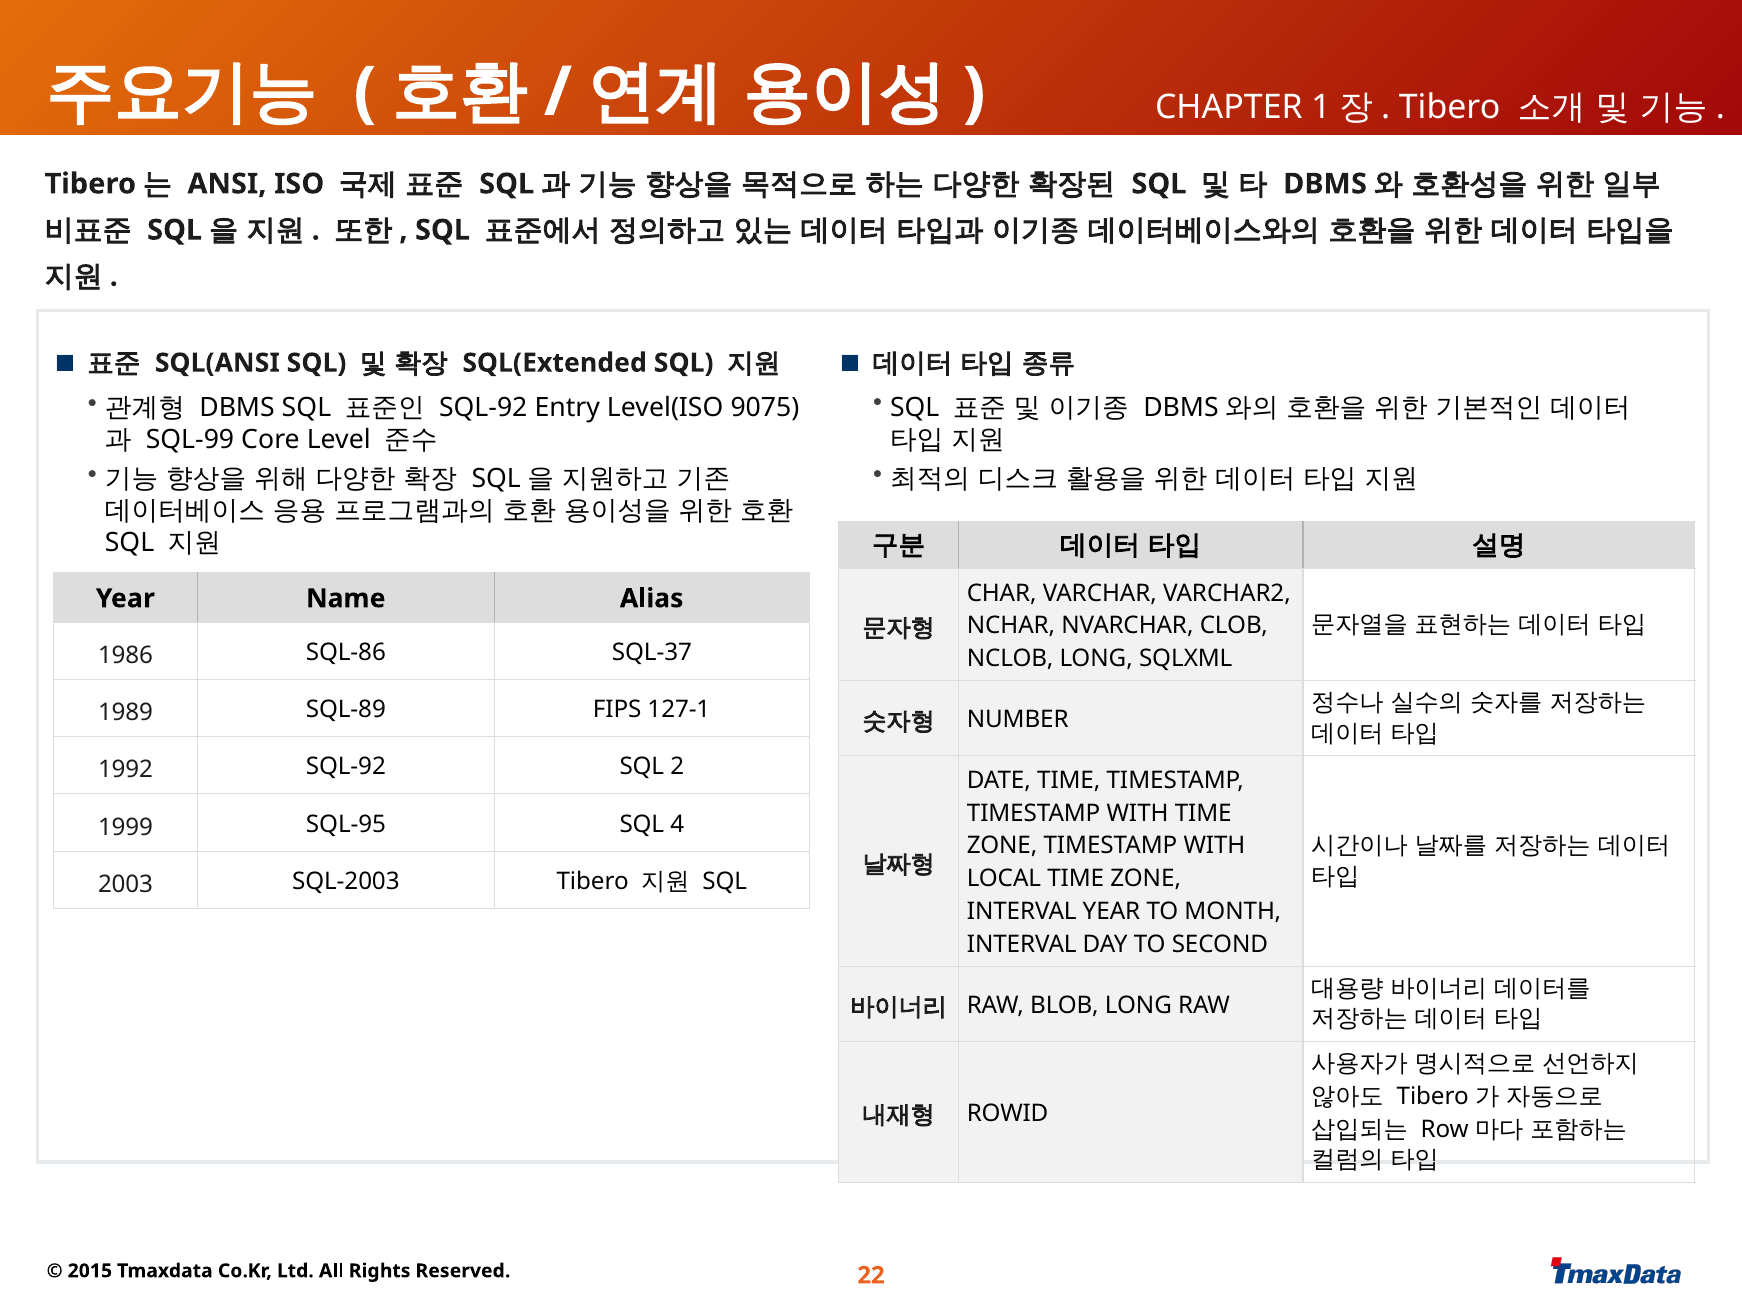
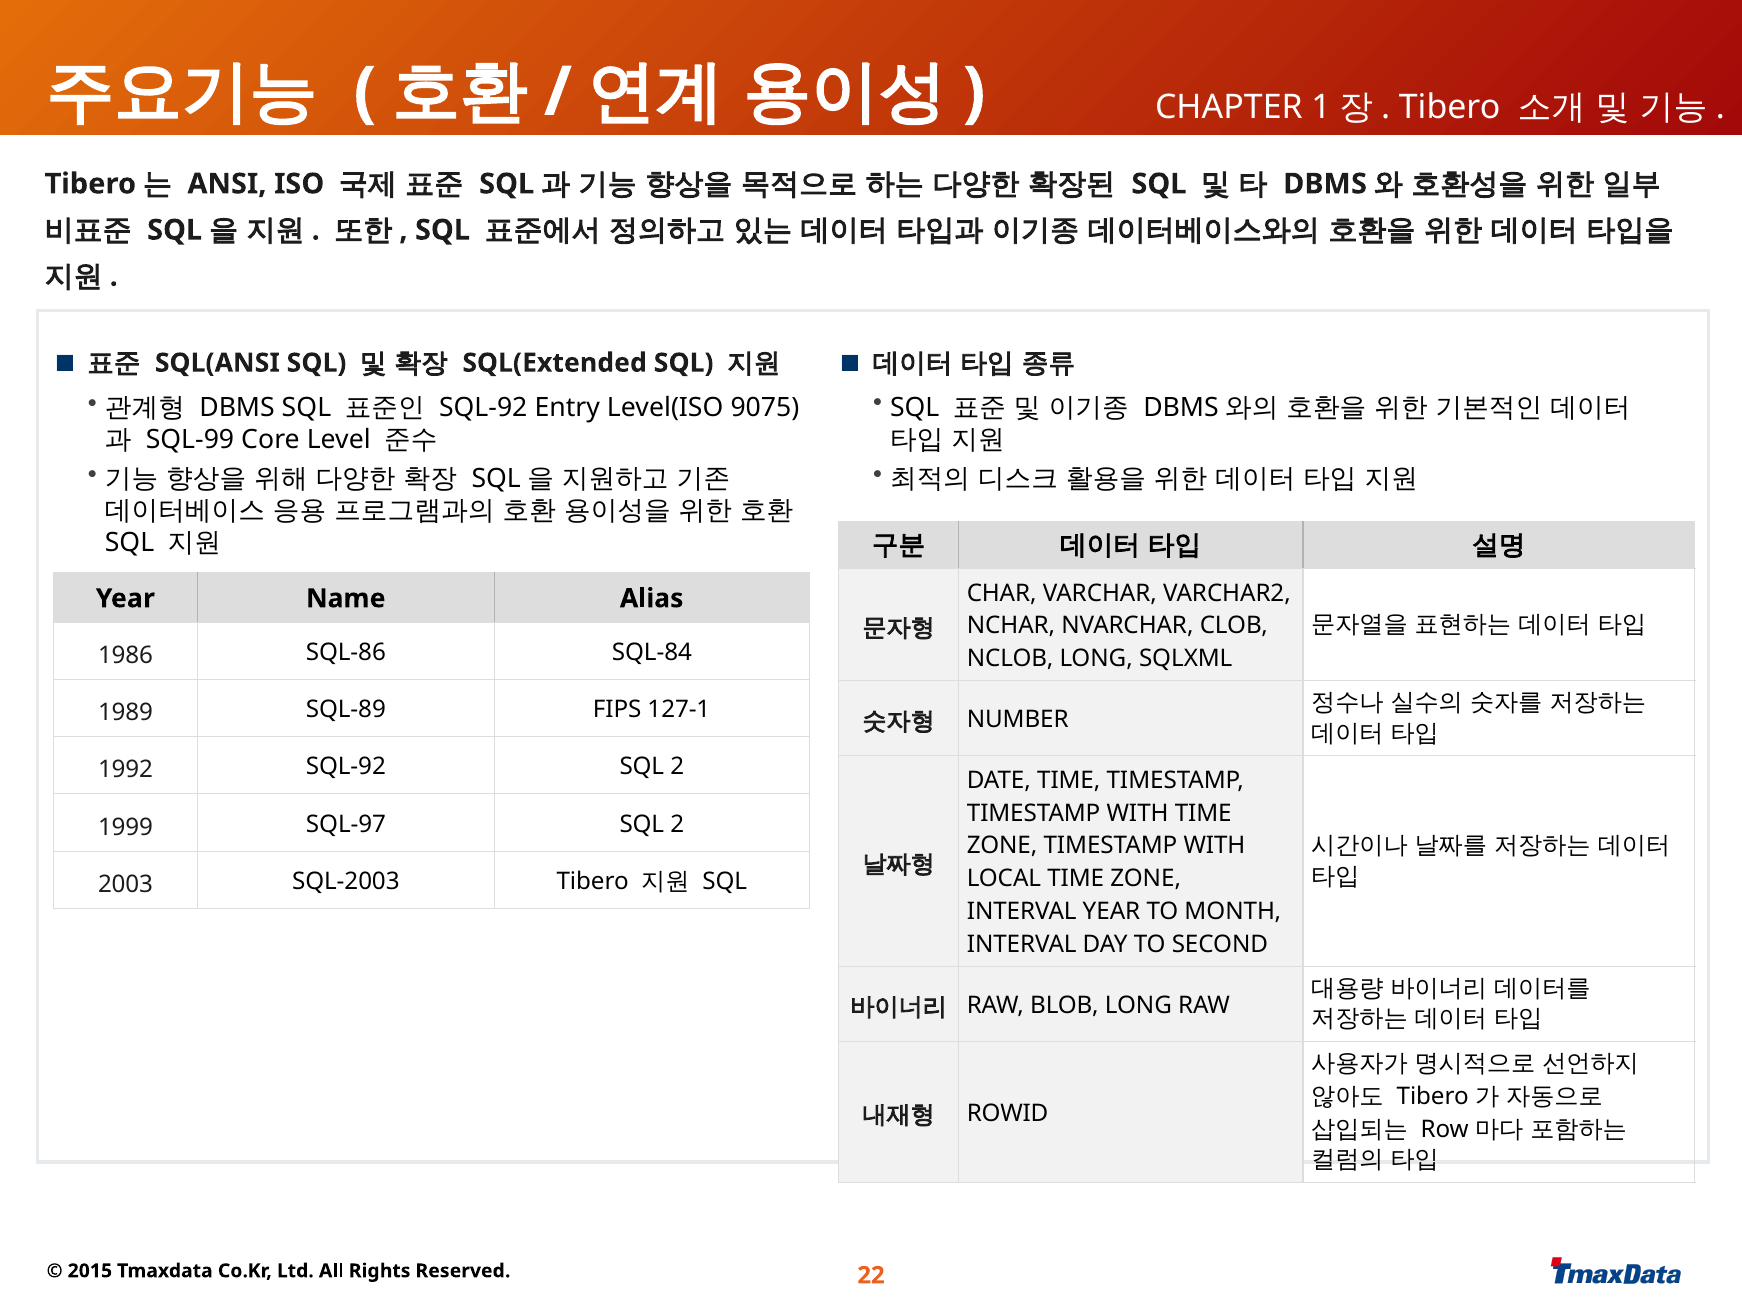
SQL-37: SQL-37 -> SQL-84
SQL-95: SQL-95 -> SQL-97
4 at (677, 824): 4 -> 2
